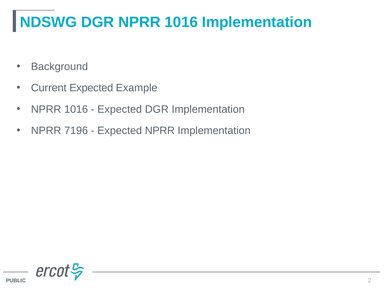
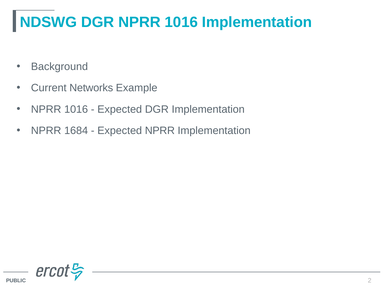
Current Expected: Expected -> Networks
7196: 7196 -> 1684
